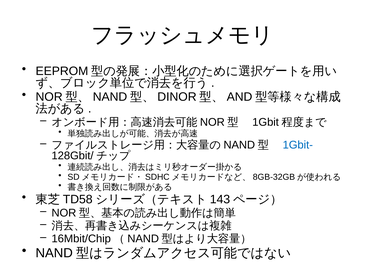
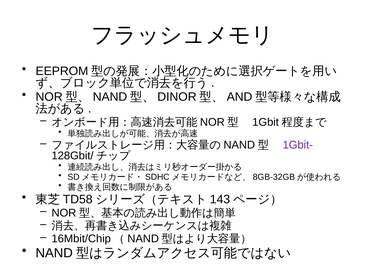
1Gbit- colour: blue -> purple
